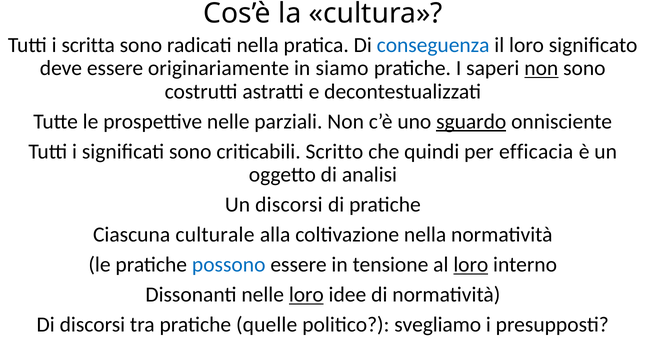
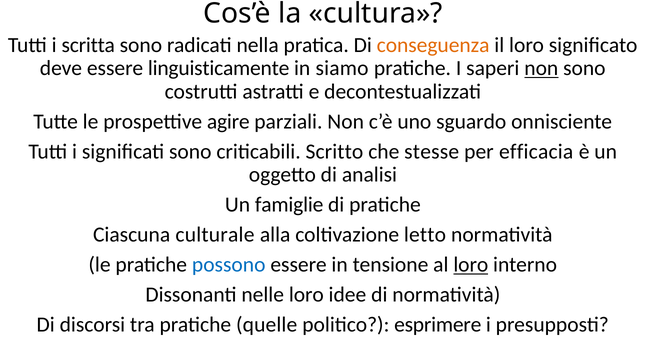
conseguenza colour: blue -> orange
originariamente: originariamente -> linguisticamente
prospettive nelle: nelle -> agire
sguardo underline: present -> none
quindi: quindi -> stesse
Un discorsi: discorsi -> famiglie
coltivazione nella: nella -> letto
loro at (306, 295) underline: present -> none
svegliamo: svegliamo -> esprimere
